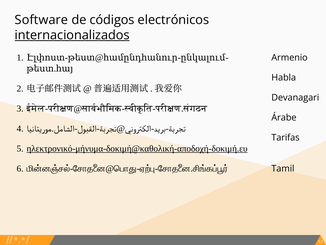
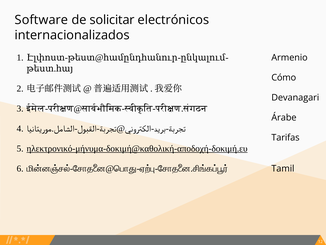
códigos: códigos -> solicitar
internacionalizados underline: present -> none
Habla: Habla -> Cómo
